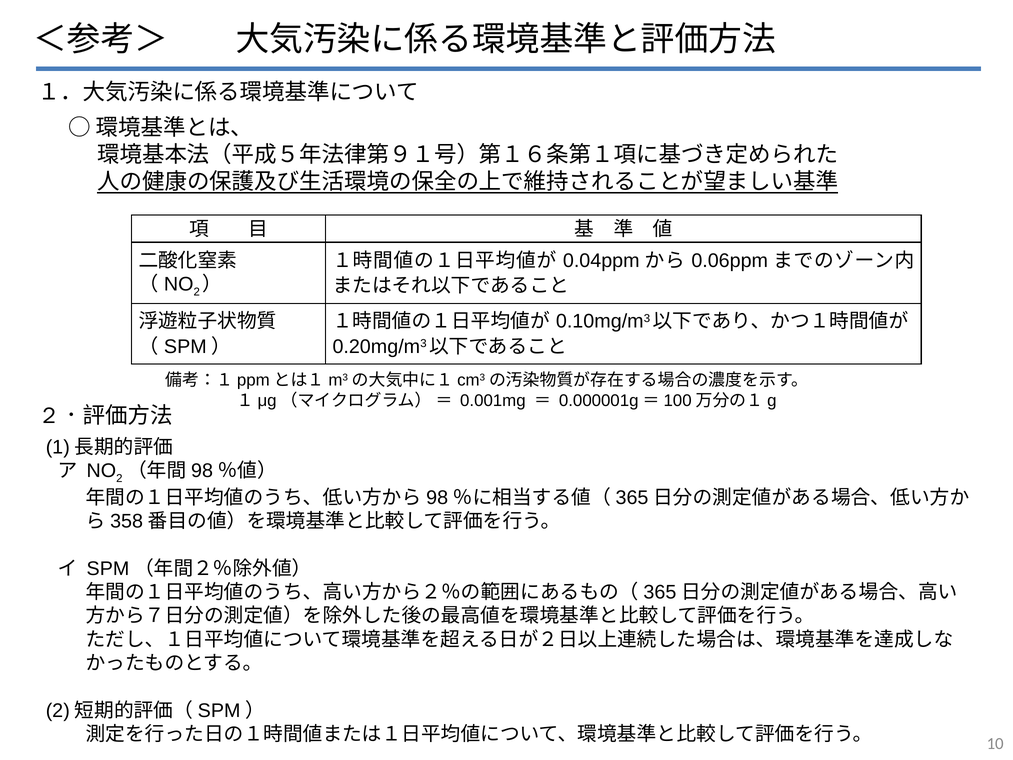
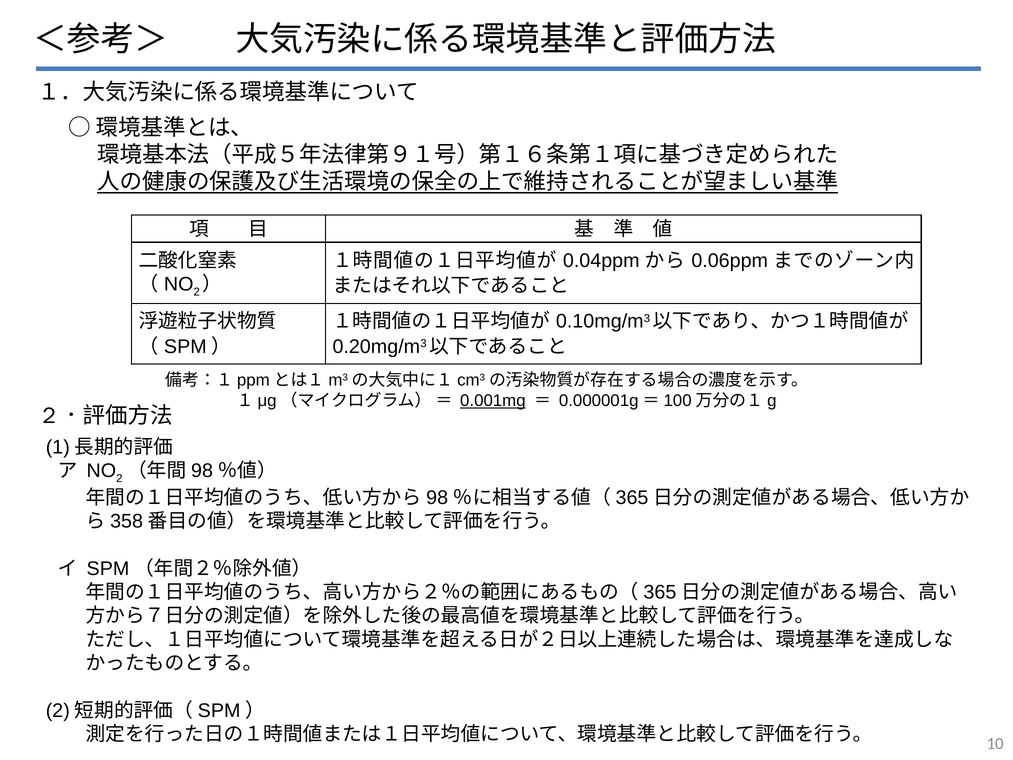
0.001mg underline: none -> present
